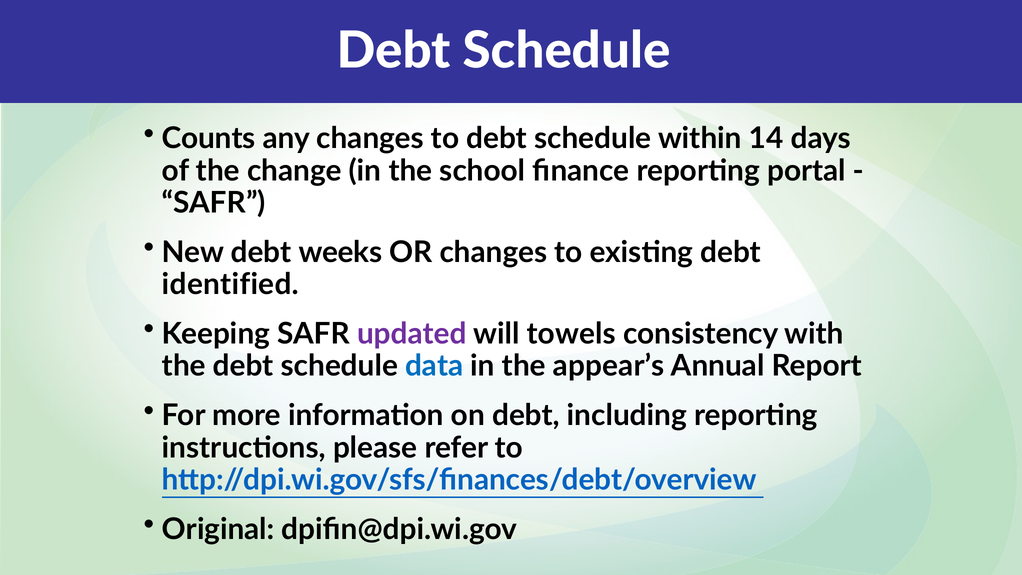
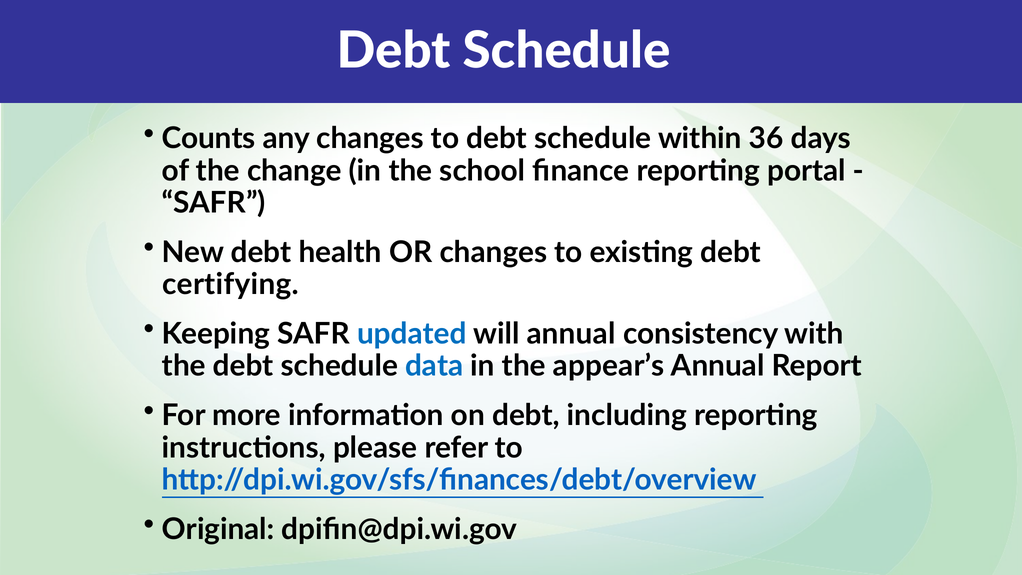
14: 14 -> 36
weeks: weeks -> health
identified: identified -> certifying
updated colour: purple -> blue
will towels: towels -> annual
